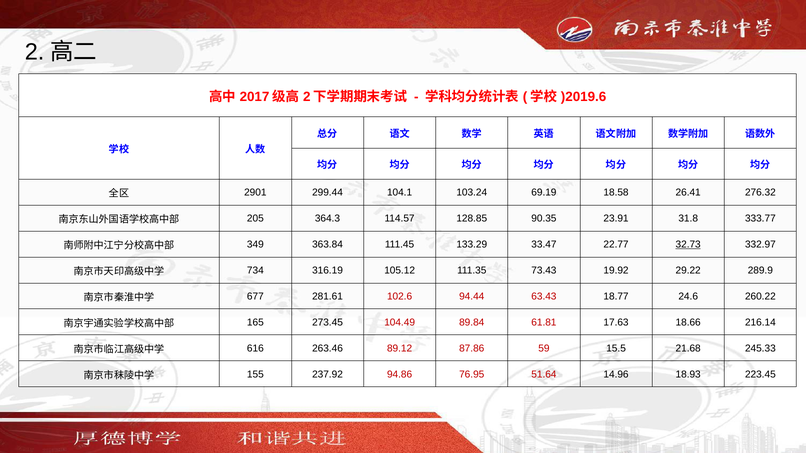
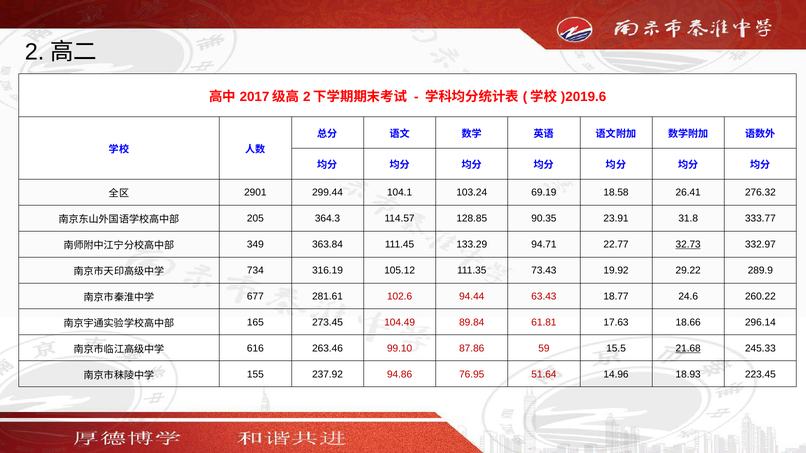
33.47: 33.47 -> 94.71
216.14: 216.14 -> 296.14
89.12: 89.12 -> 99.10
21.68 underline: none -> present
